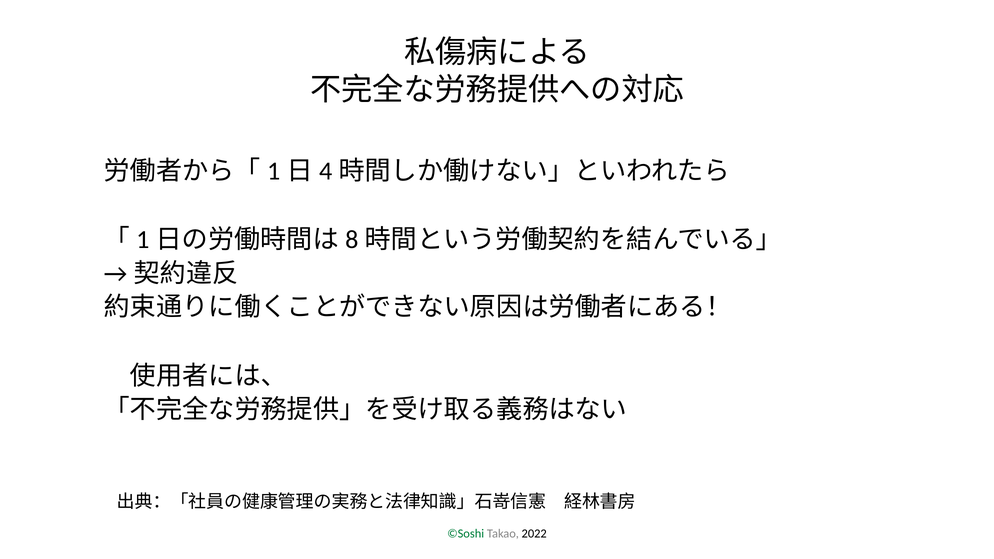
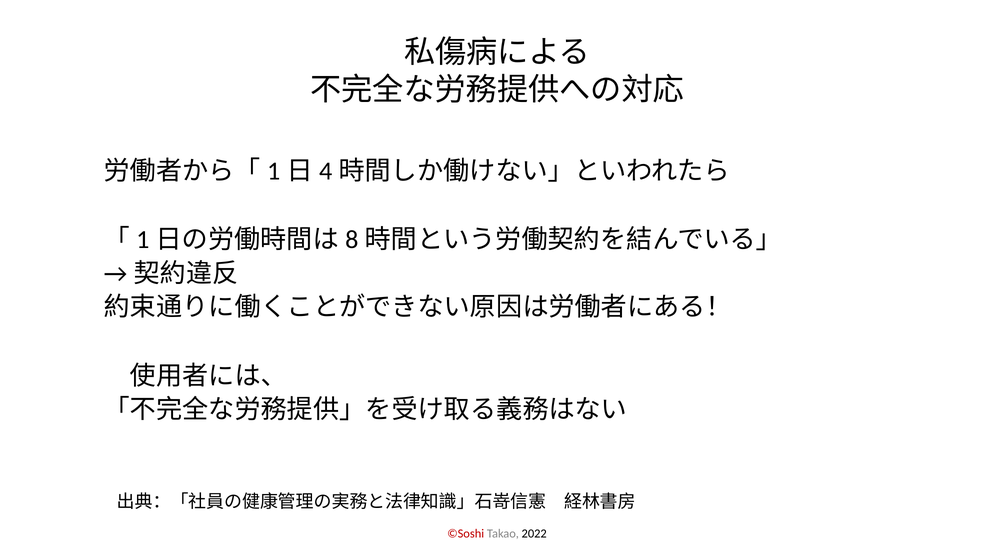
©Soshi colour: green -> red
